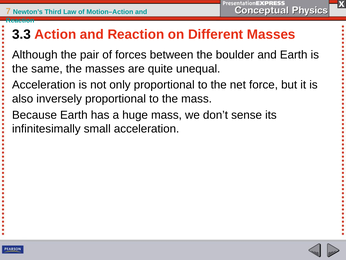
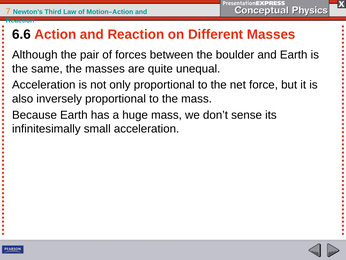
3.3: 3.3 -> 6.6
